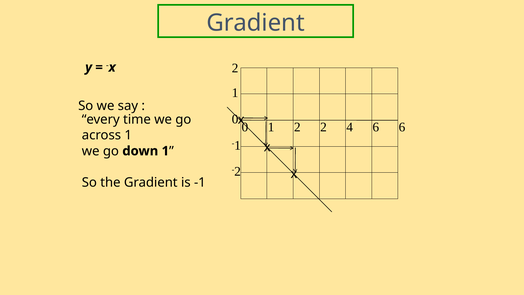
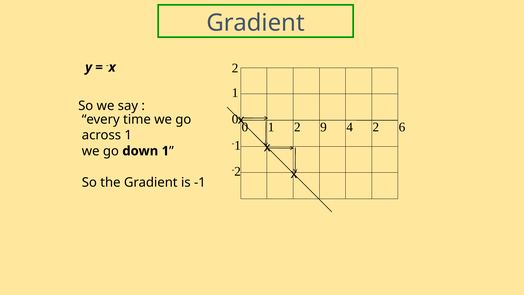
2 2: 2 -> 9
4 6: 6 -> 2
